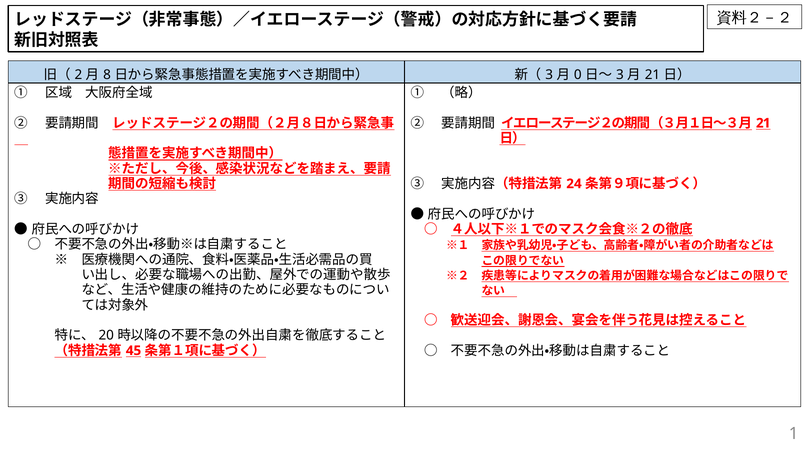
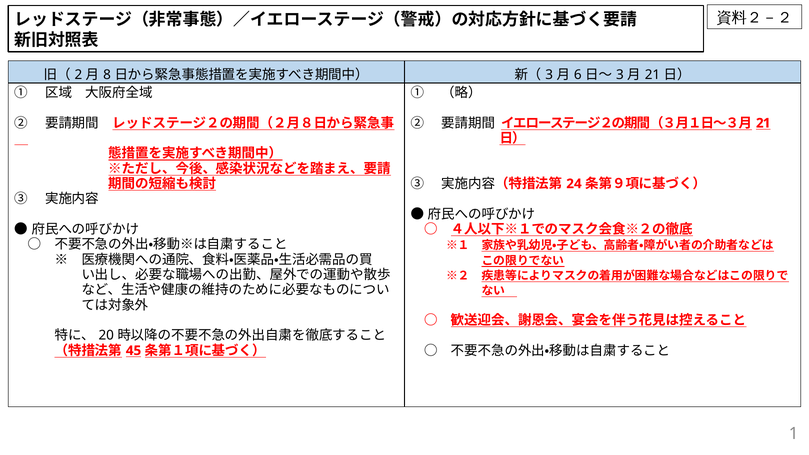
0: 0 -> 6
